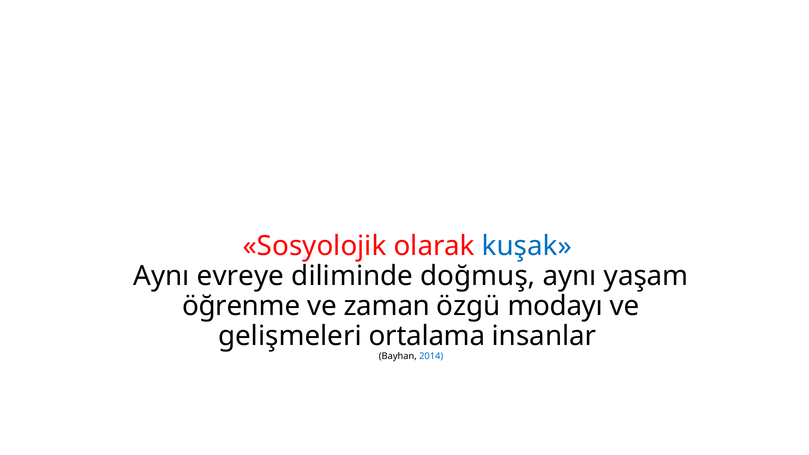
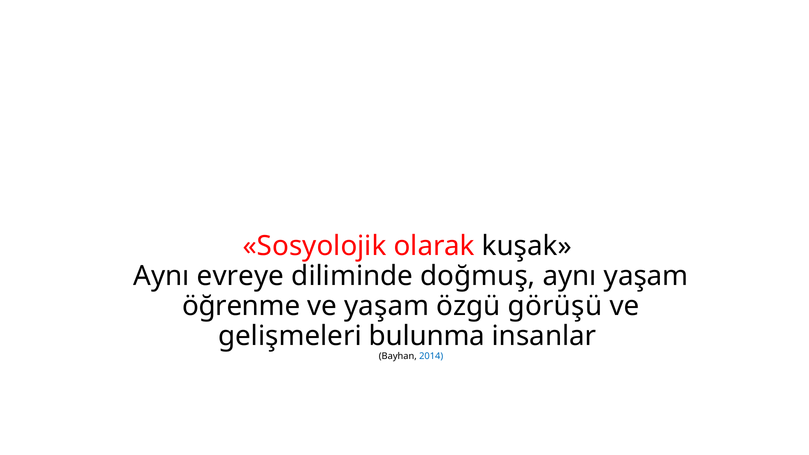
kuşak colour: blue -> black
ve zaman: zaman -> yaşam
modayı: modayı -> görüşü
ortalama: ortalama -> bulunma
